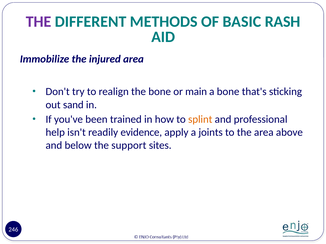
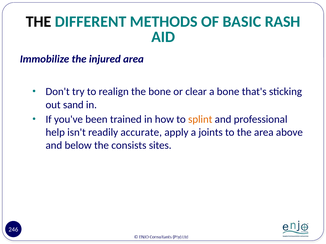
THE at (39, 22) colour: purple -> black
main: main -> clear
evidence: evidence -> accurate
support: support -> consists
